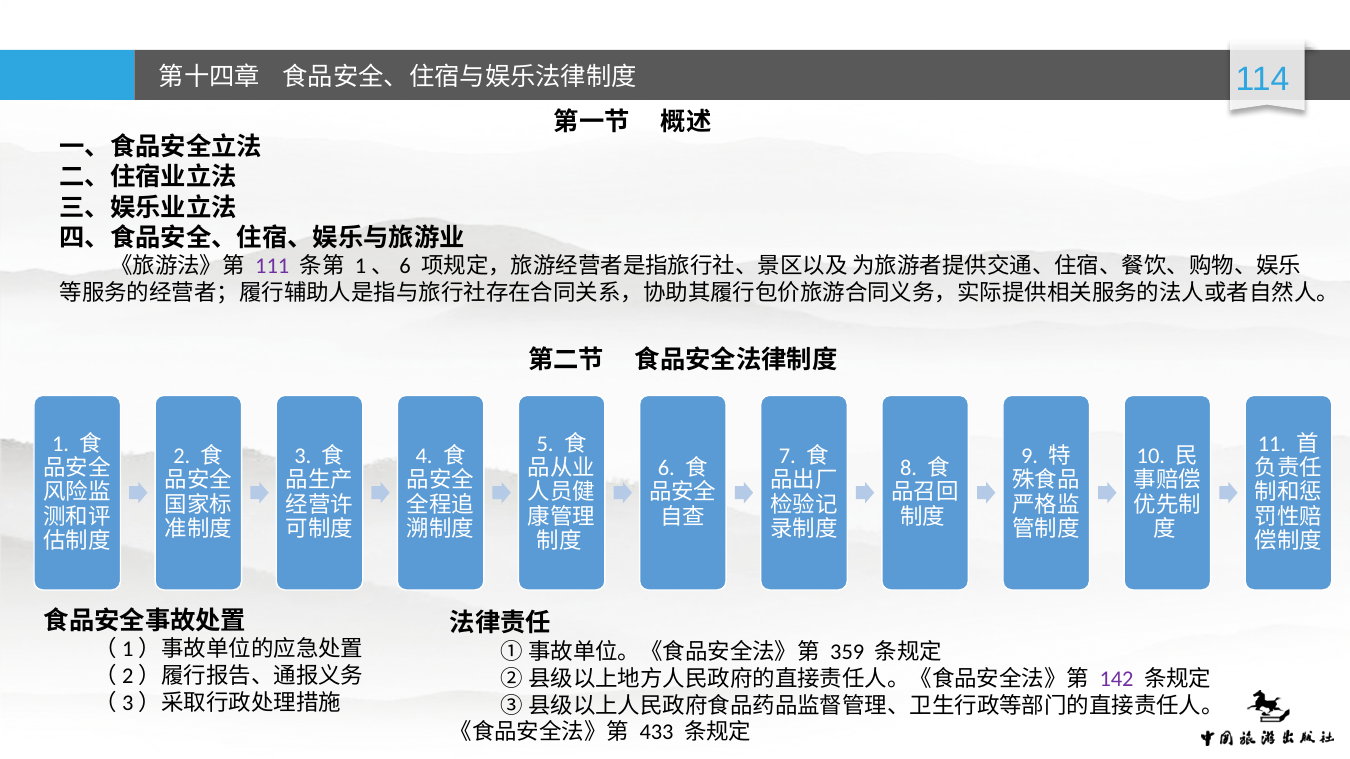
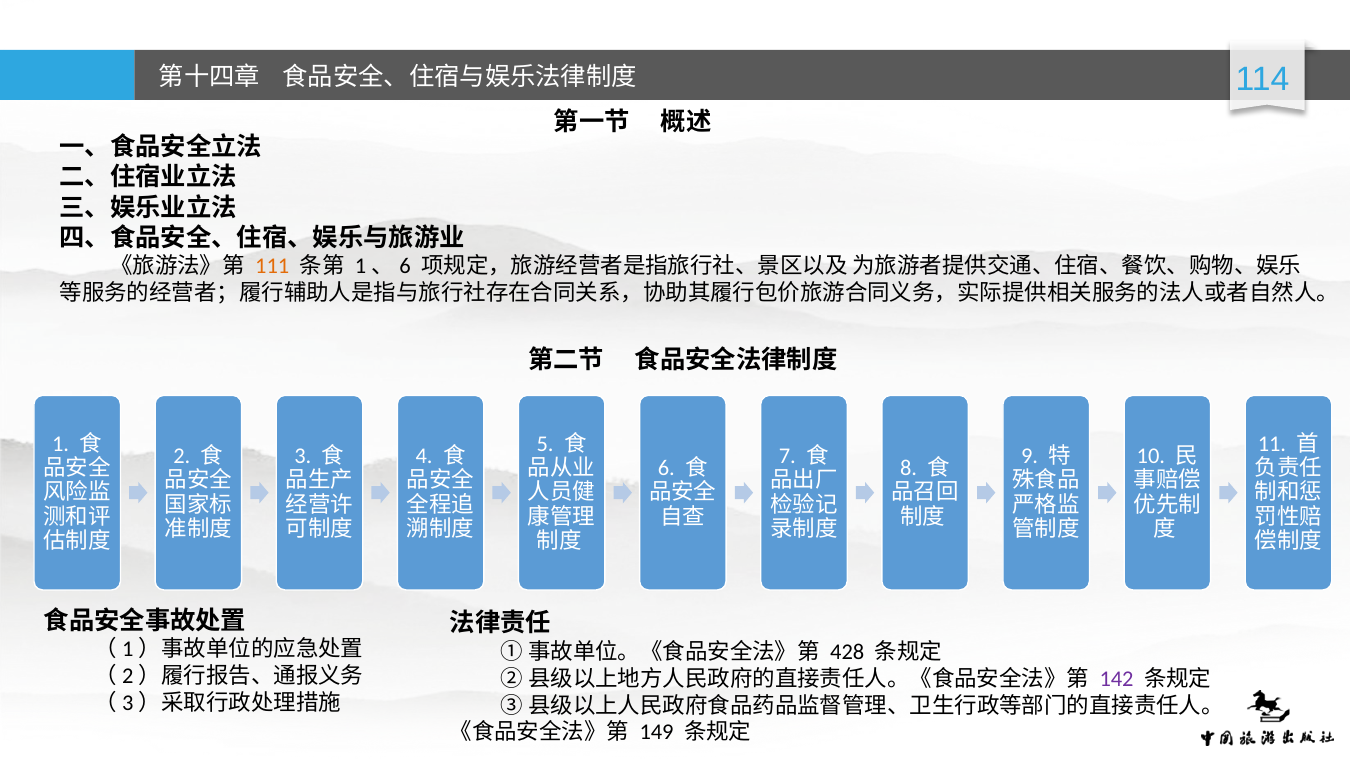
111 colour: purple -> orange
359: 359 -> 428
433: 433 -> 149
